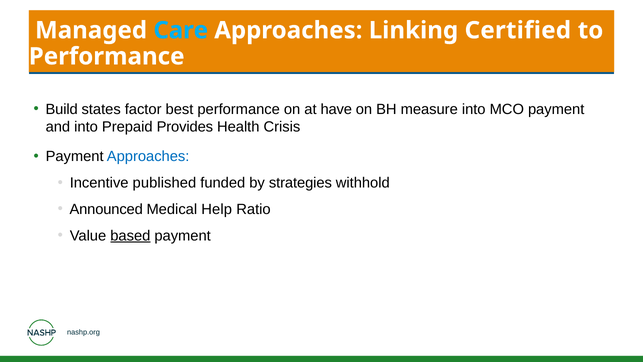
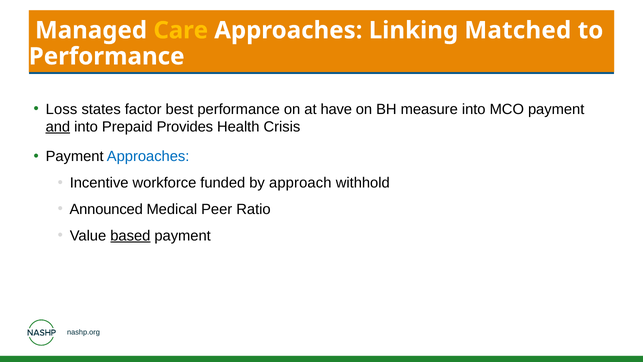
Care colour: light blue -> yellow
Certified: Certified -> Matched
Build: Build -> Loss
and underline: none -> present
published: published -> workforce
strategies: strategies -> approach
Help: Help -> Peer
